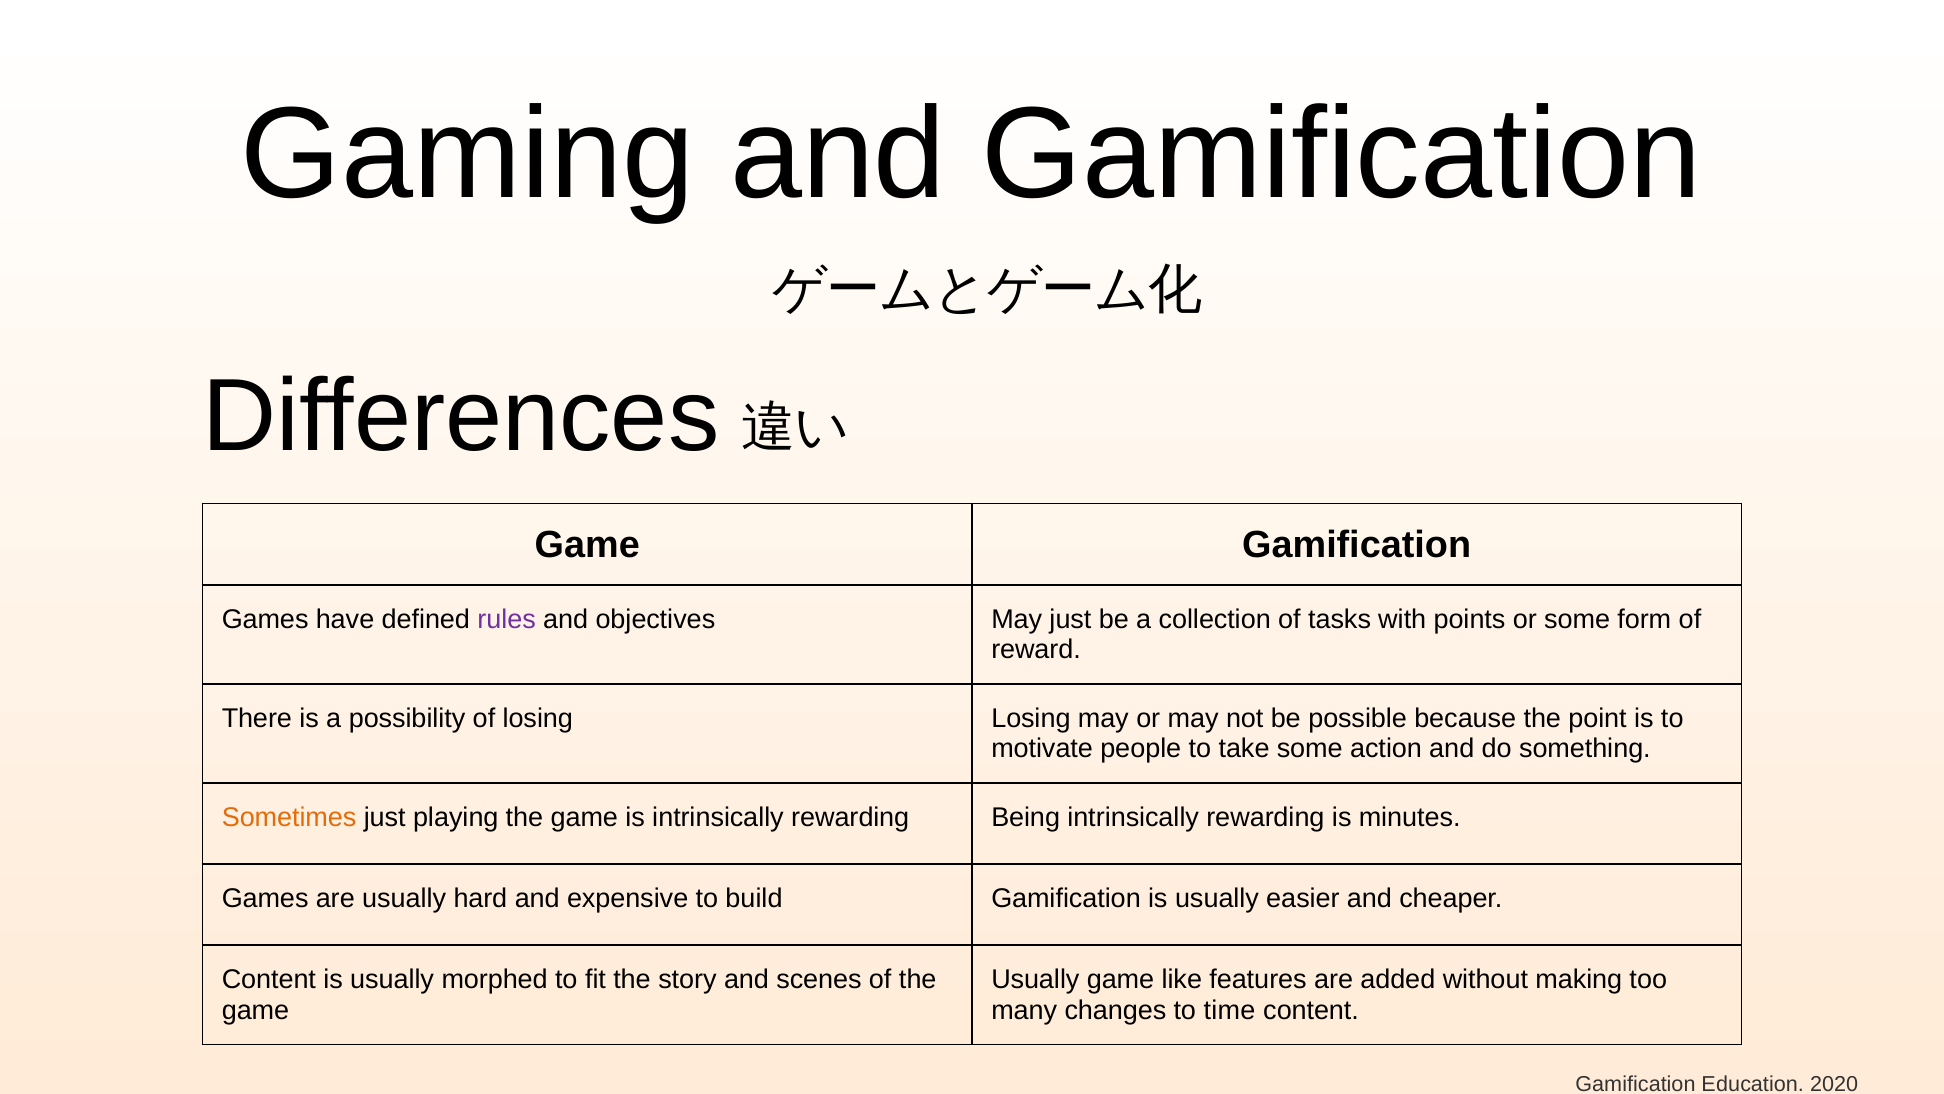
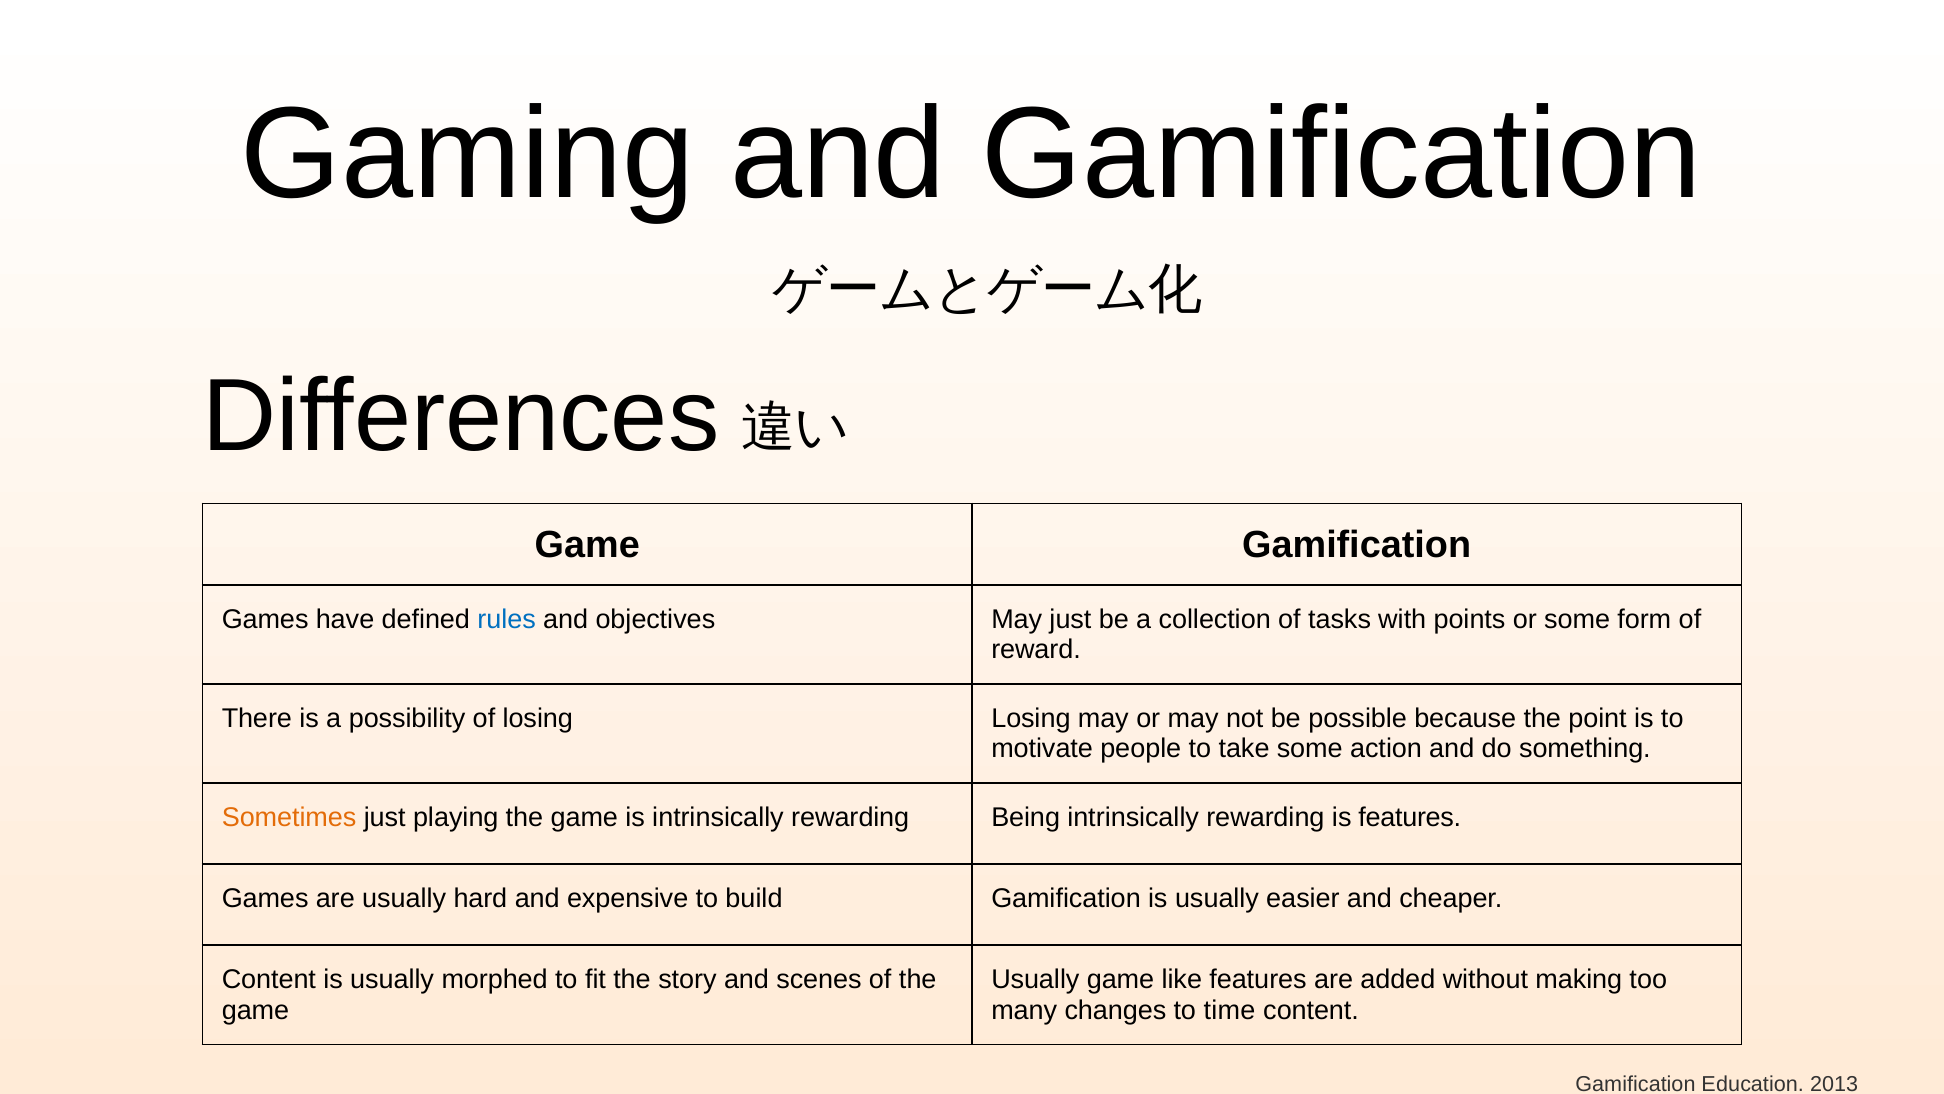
rules colour: purple -> blue
is minutes: minutes -> features
2020: 2020 -> 2013
